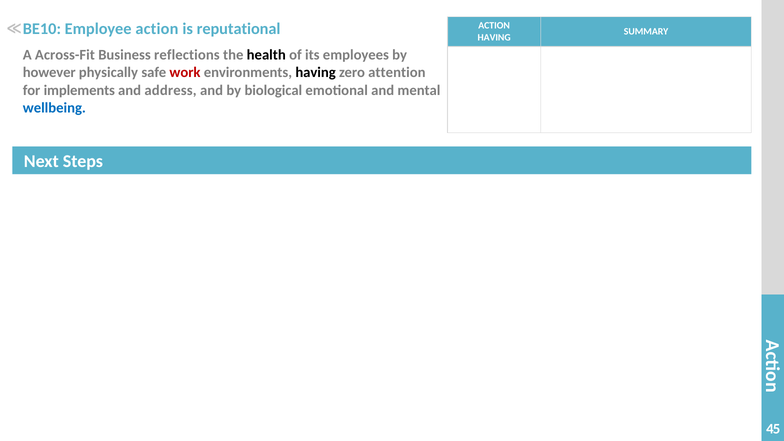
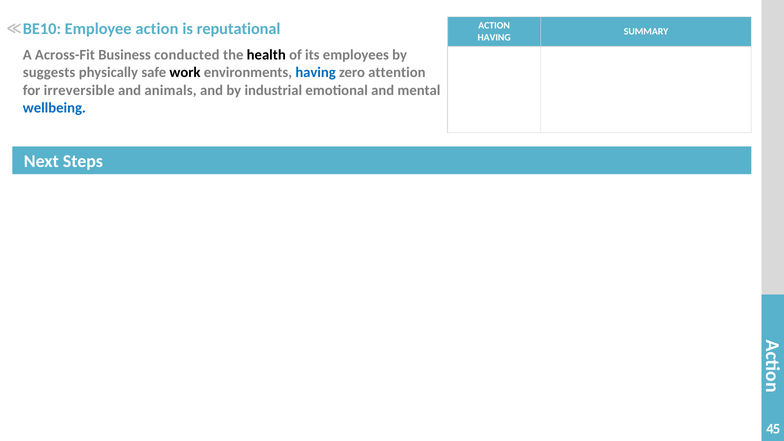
reflections: reflections -> conducted
however: however -> suggests
work colour: red -> black
having at (316, 73) colour: black -> blue
implements: implements -> irreversible
address: address -> animals
biological: biological -> industrial
